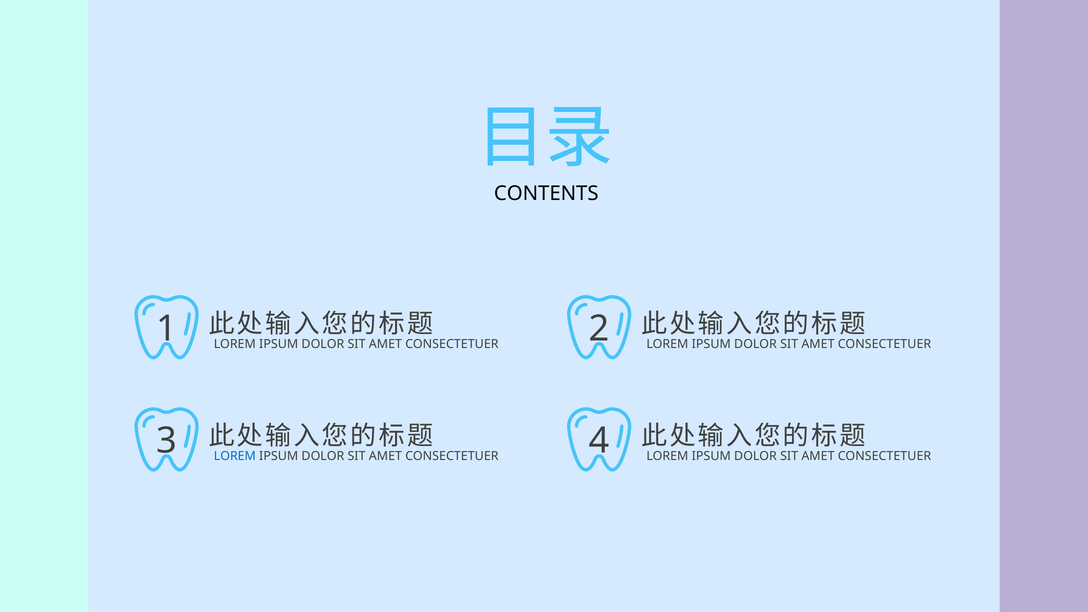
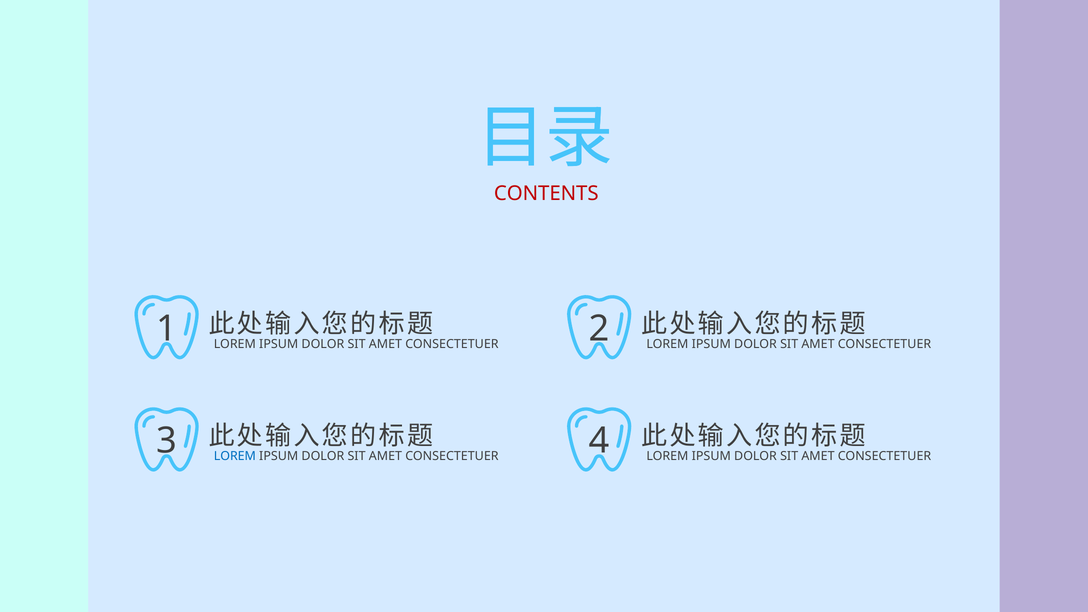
CONTENTS colour: black -> red
